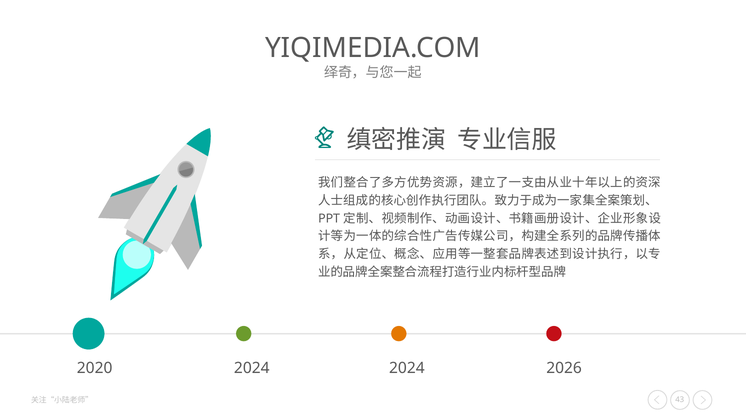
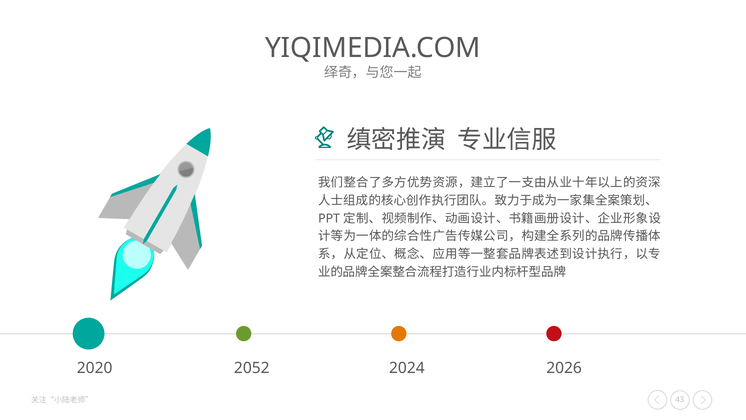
2020 2024: 2024 -> 2052
